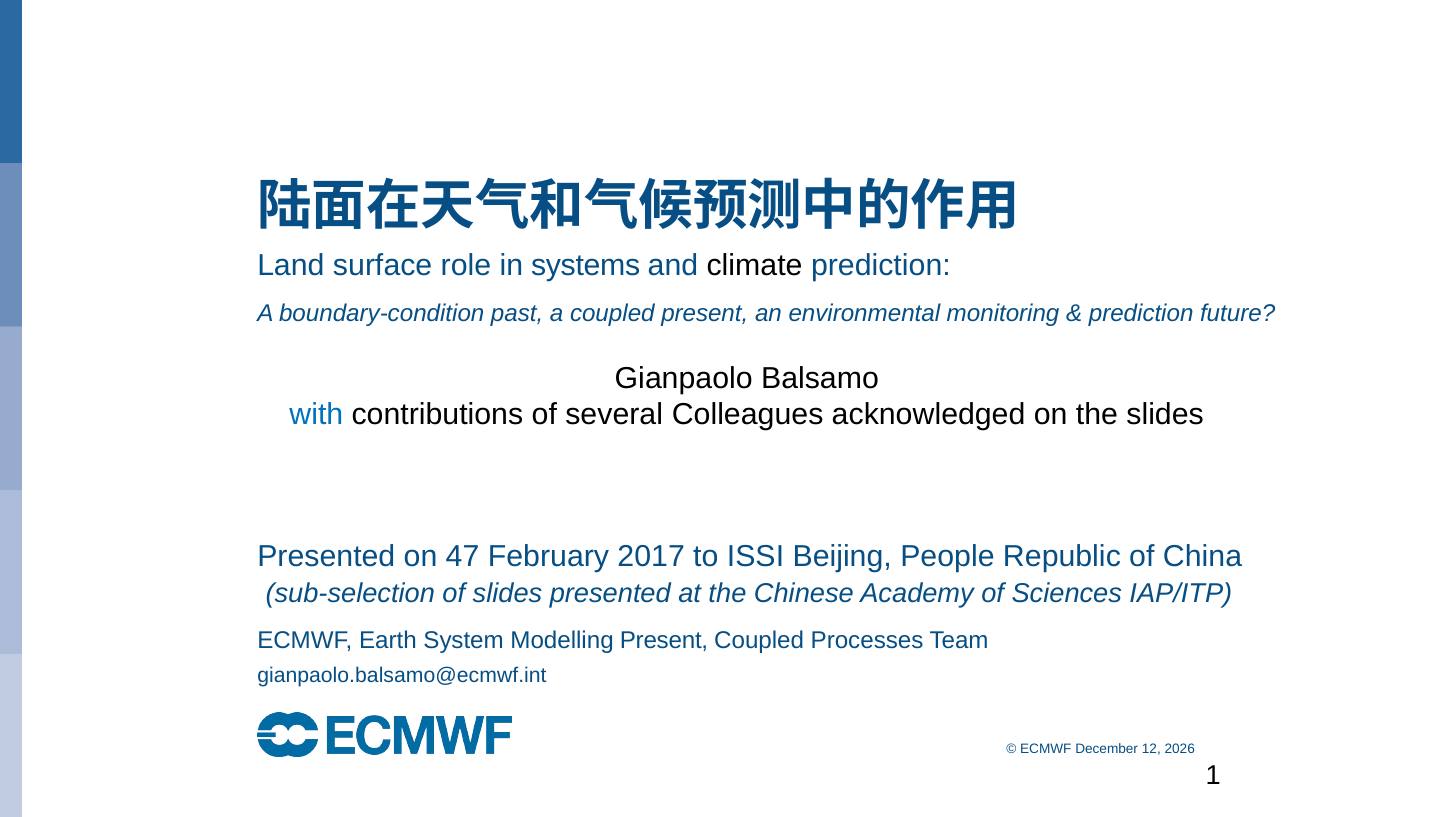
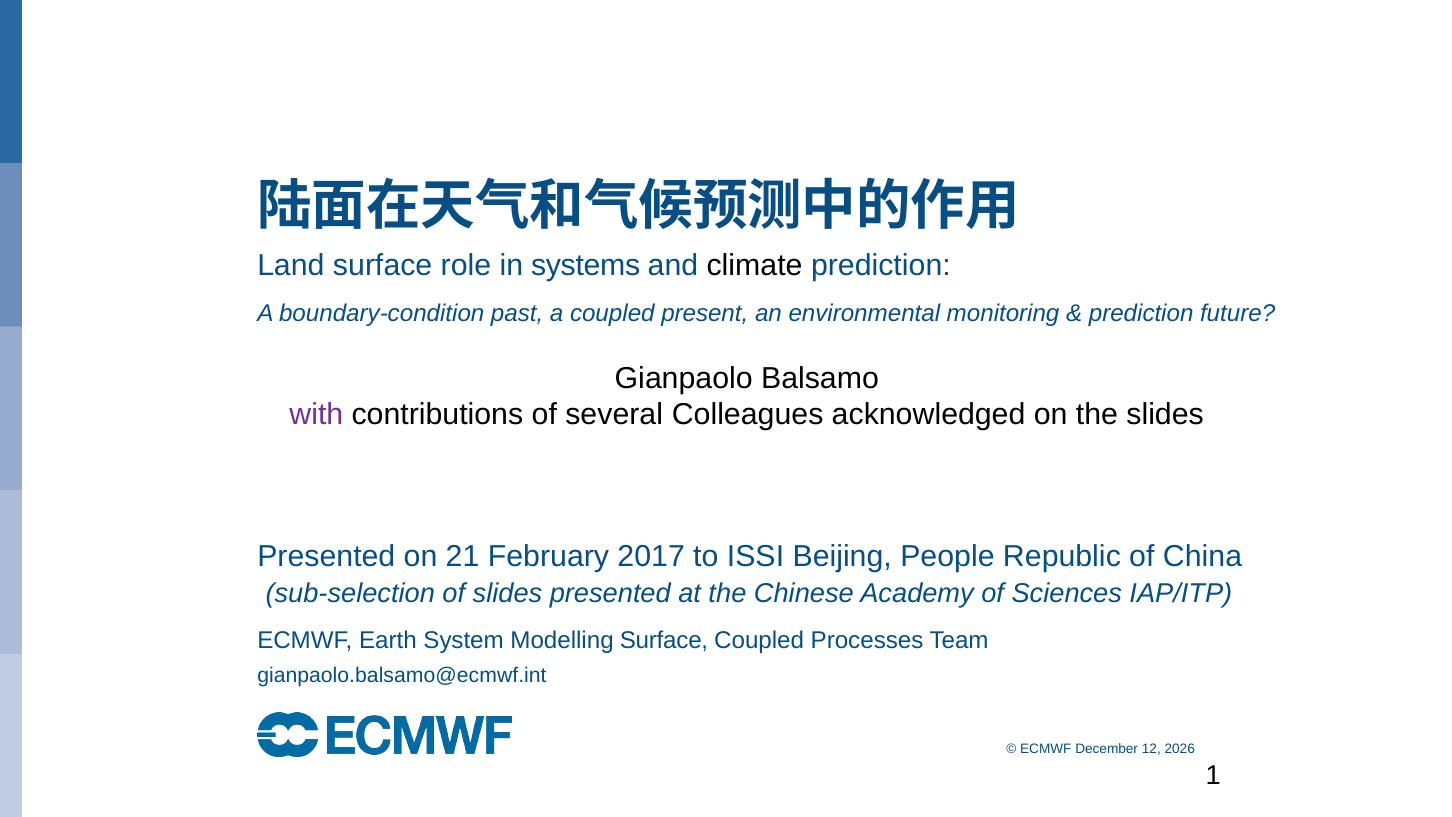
with colour: blue -> purple
47: 47 -> 21
Modelling Present: Present -> Surface
